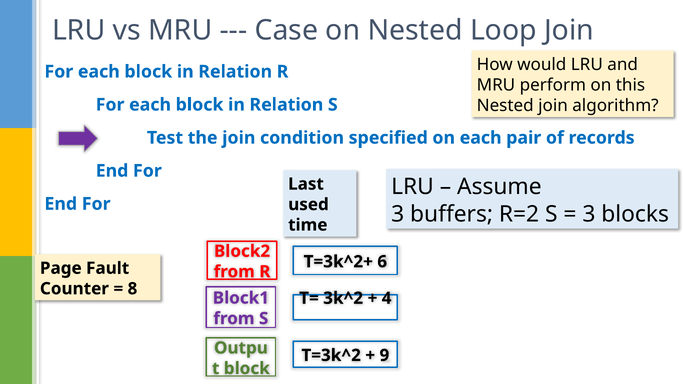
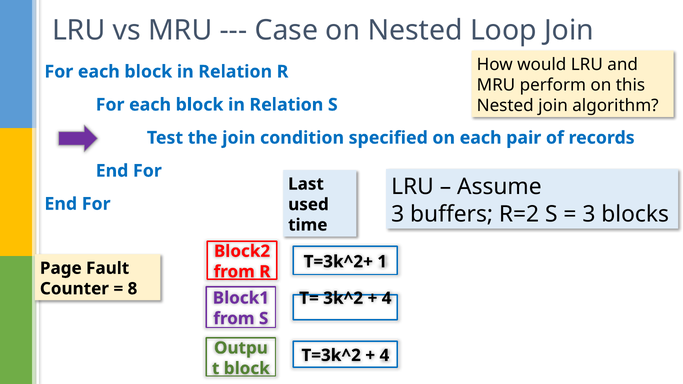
6: 6 -> 1
9 at (384, 355): 9 -> 4
